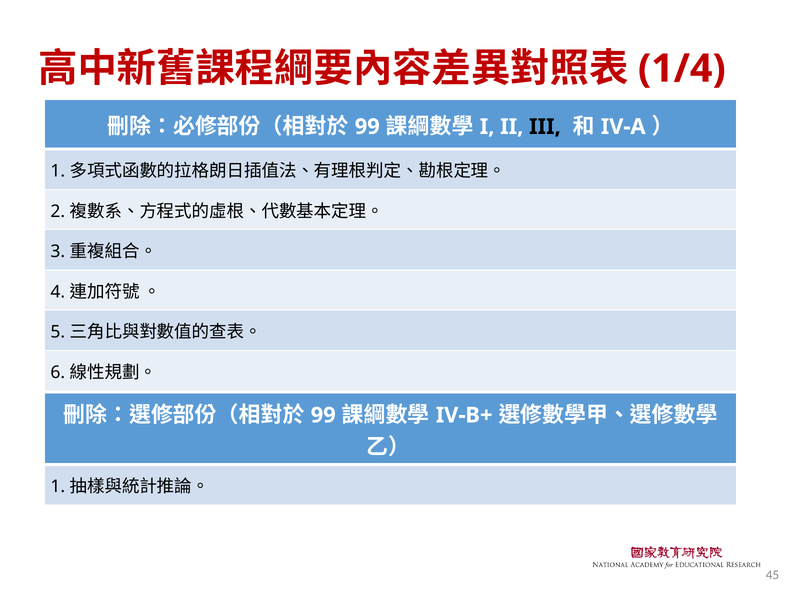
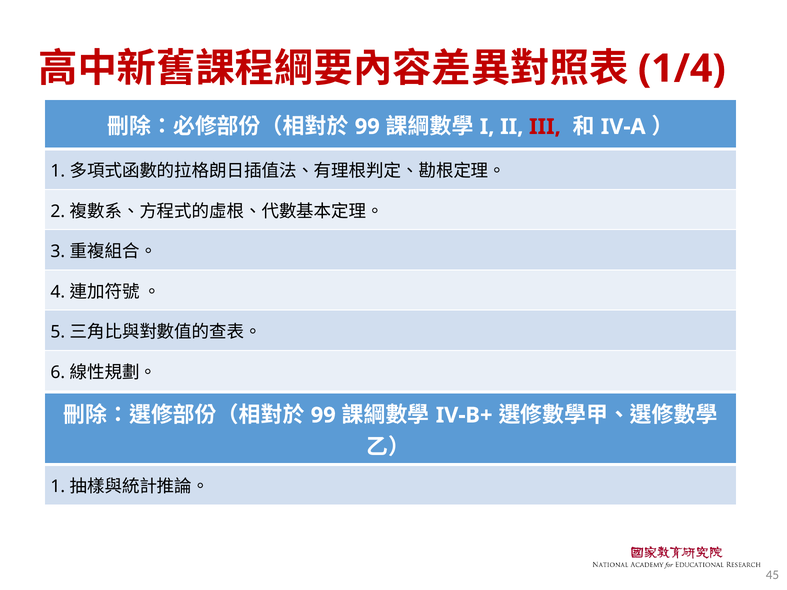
III colour: black -> red
